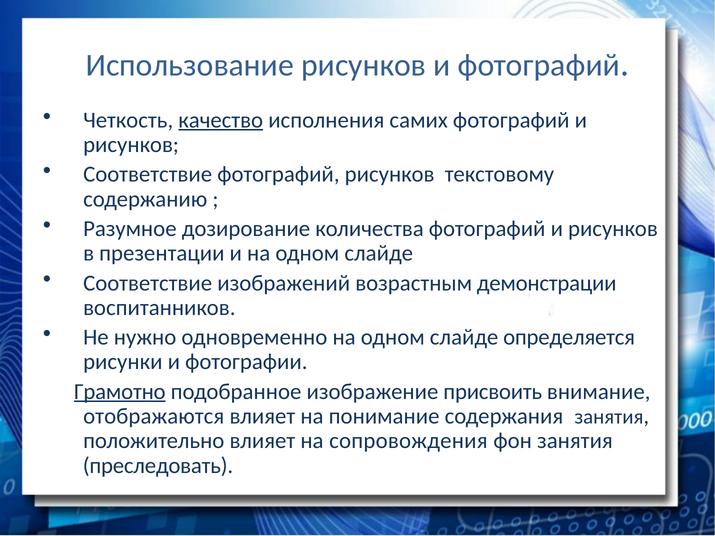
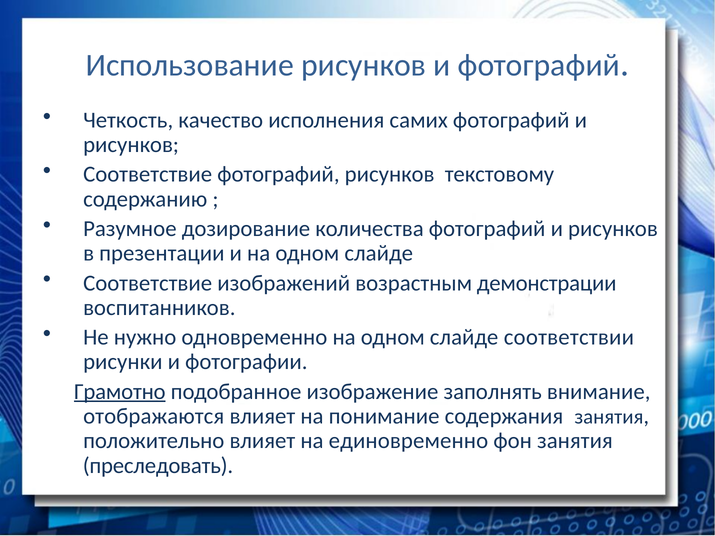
качество underline: present -> none
определяется: определяется -> соответствии
присвоить: присвоить -> заполнять
сопровождения: сопровождения -> единовременно
